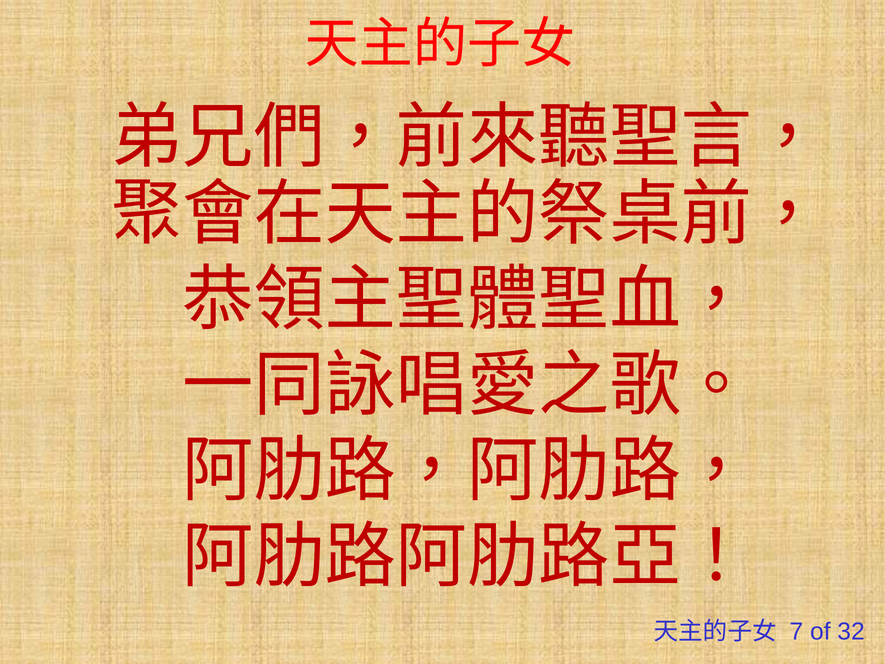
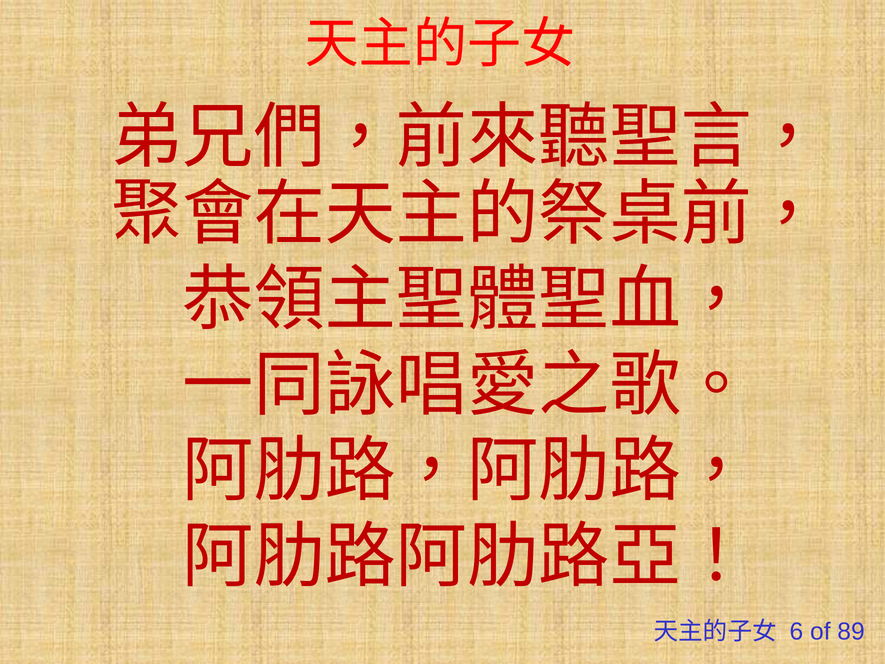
7: 7 -> 6
32: 32 -> 89
